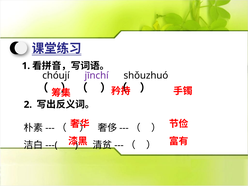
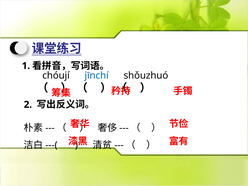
jīnchí colour: purple -> blue
